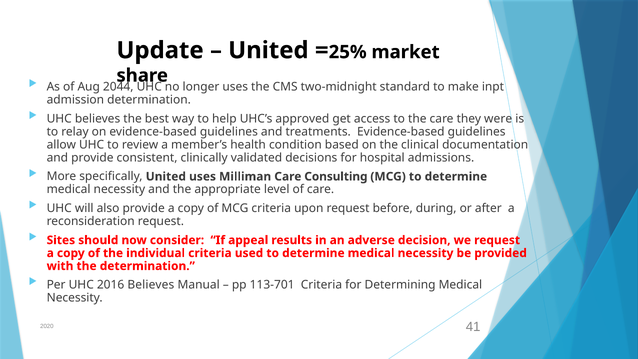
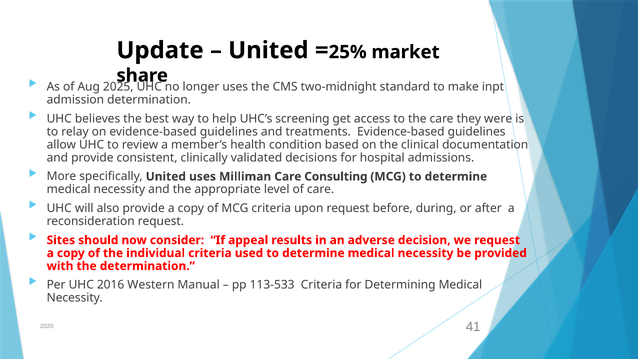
2044: 2044 -> 2025
approved: approved -> screening
2016 Believes: Believes -> Western
113-701: 113-701 -> 113-533
